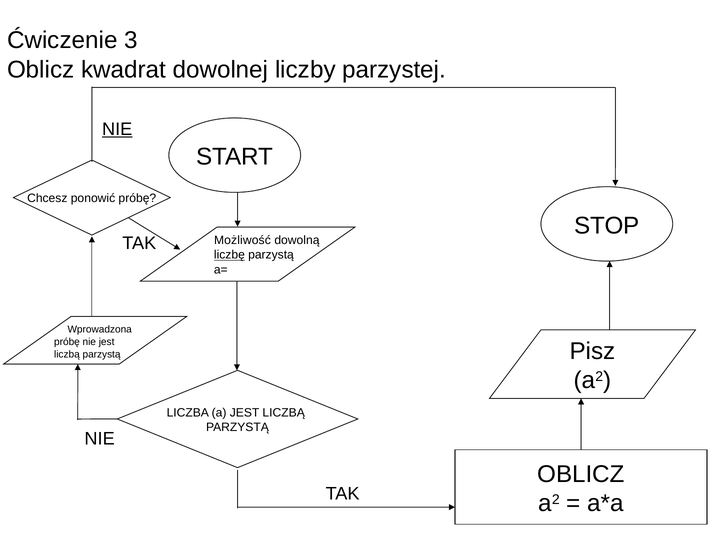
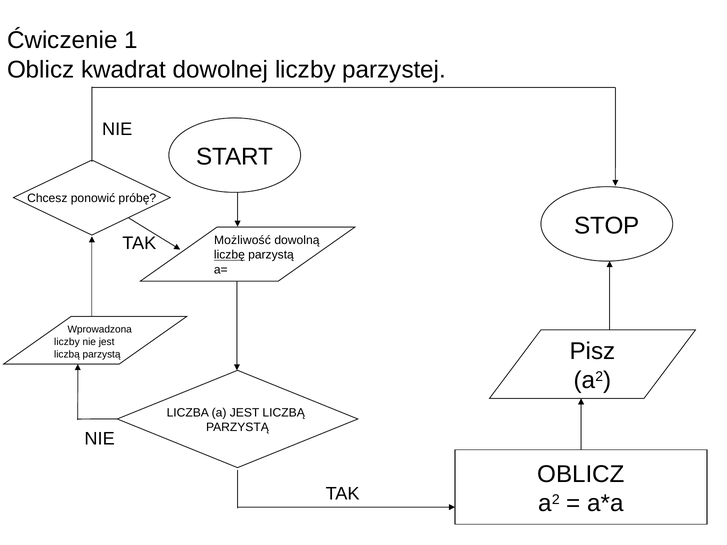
3: 3 -> 1
NIE at (117, 129) underline: present -> none
próbę at (67, 342): próbę -> liczby
